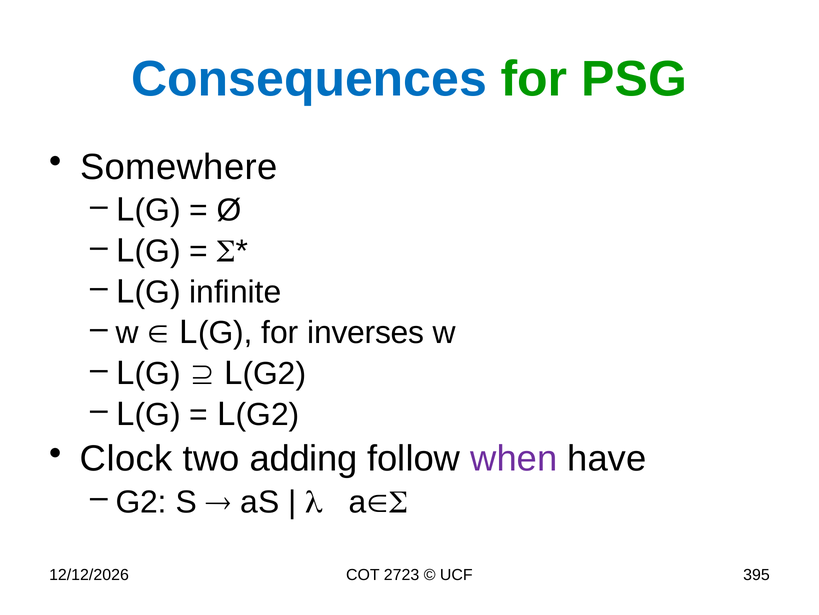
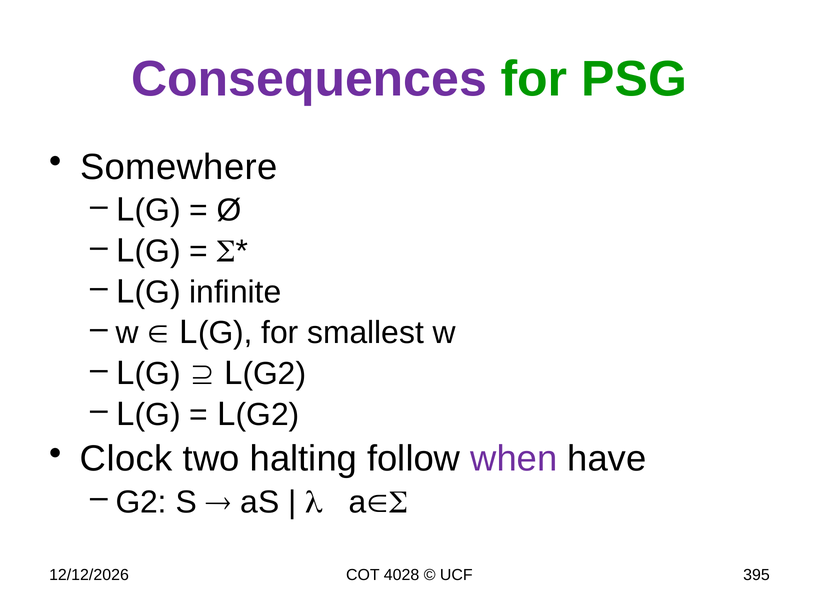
Consequences colour: blue -> purple
inverses: inverses -> smallest
adding: adding -> halting
2723: 2723 -> 4028
